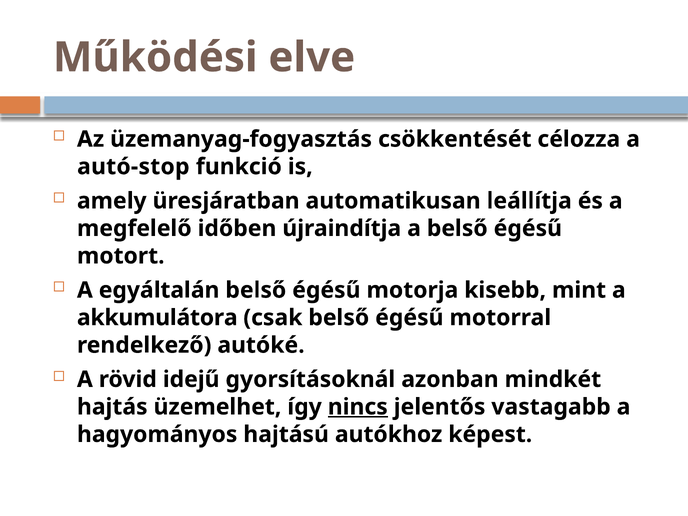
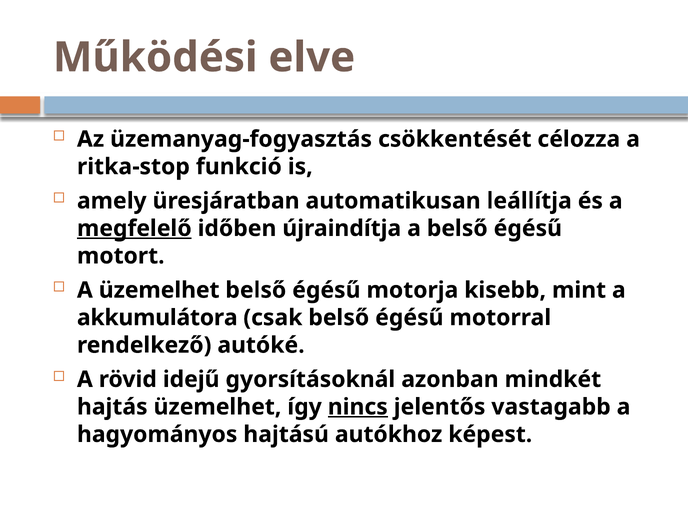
autó-stop: autó-stop -> ritka-stop
megfelelő underline: none -> present
A egyáltalán: egyáltalán -> üzemelhet
